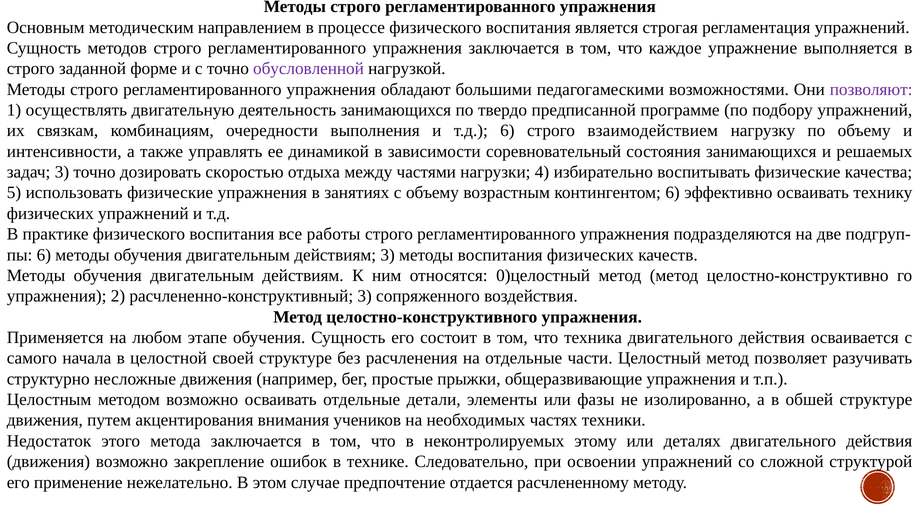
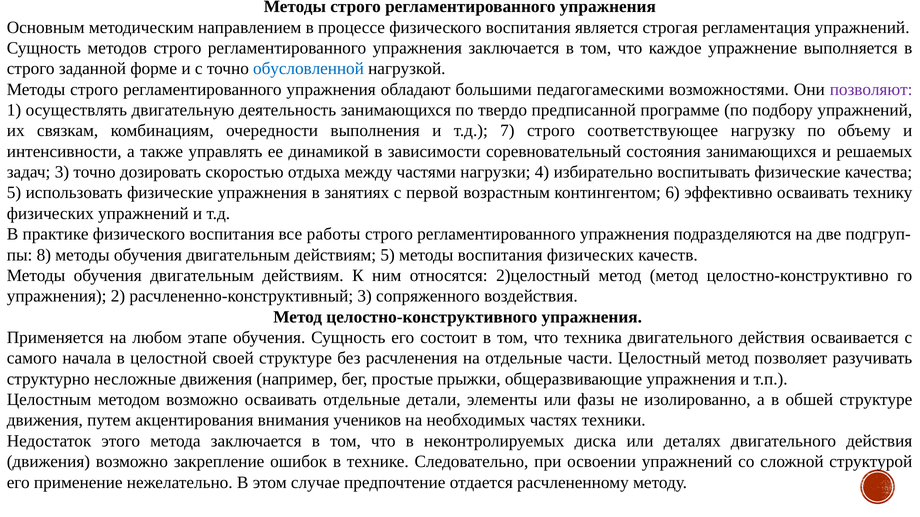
обусловленной colour: purple -> blue
т.д 6: 6 -> 7
взаимодействием: взаимодействием -> соответствующее
с объему: объему -> первой
пы 6: 6 -> 8
действиям 3: 3 -> 5
0)целостный: 0)целостный -> 2)целостный
этому: этому -> диска
